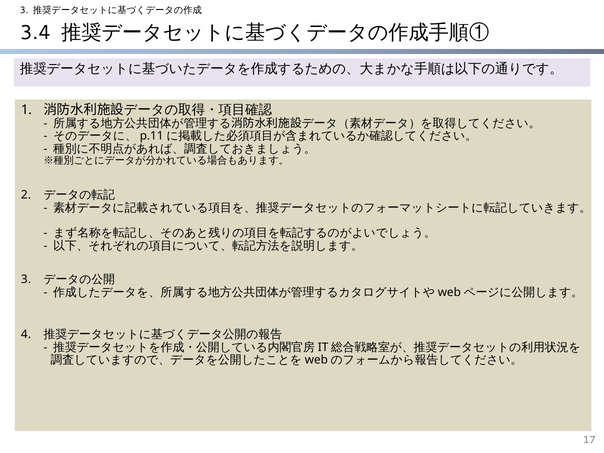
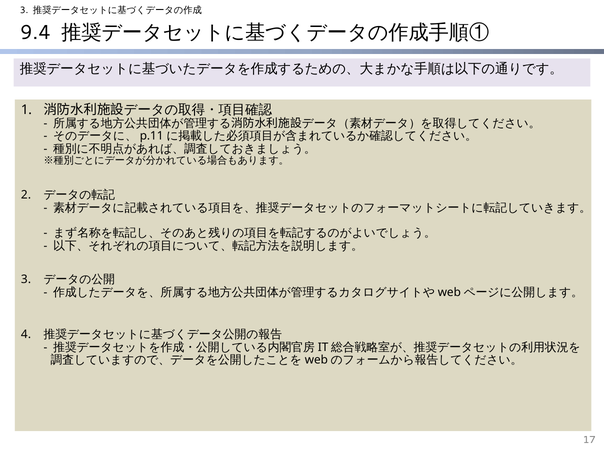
3.4: 3.4 -> 9.4
